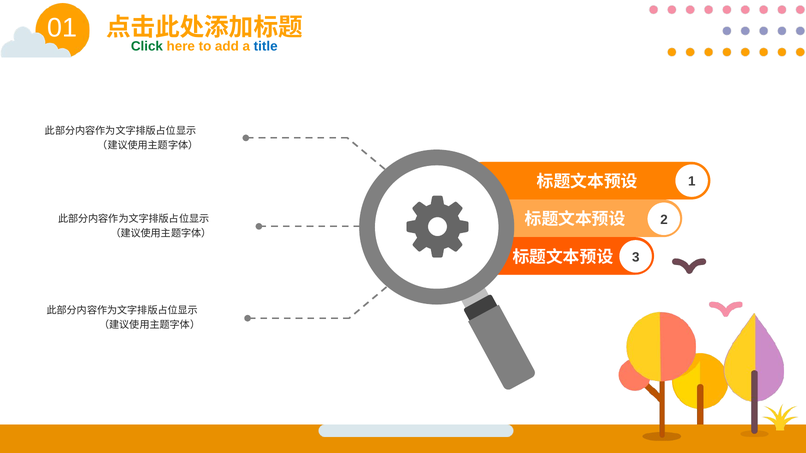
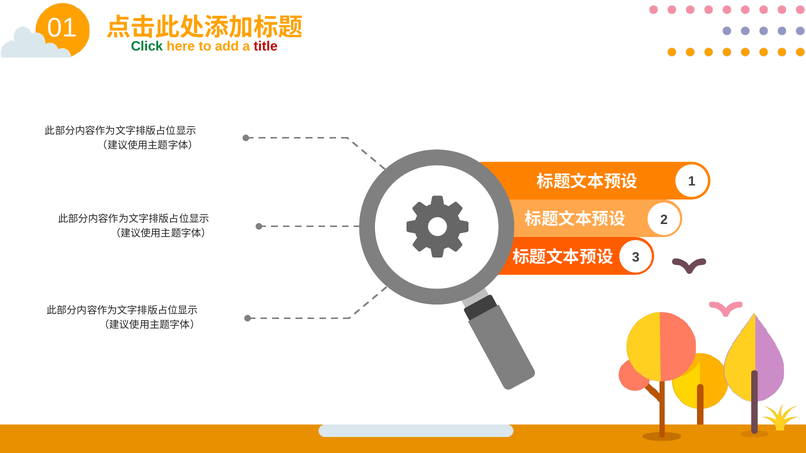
title colour: blue -> red
